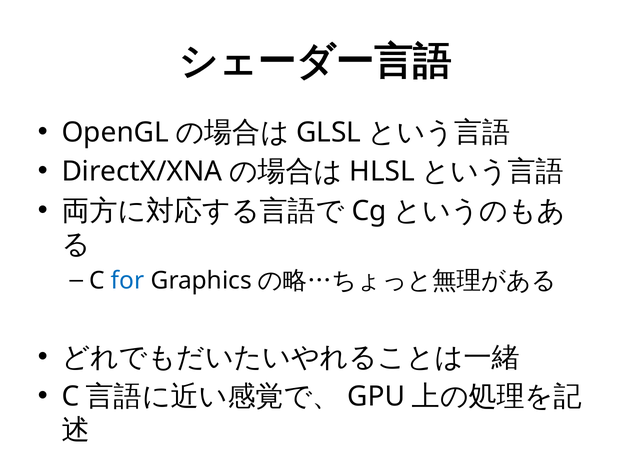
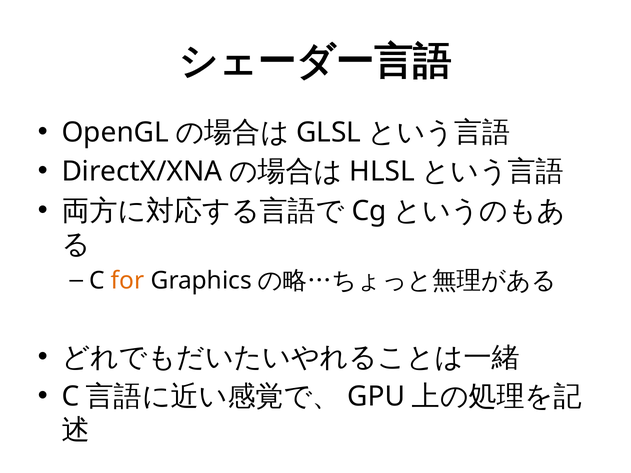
for colour: blue -> orange
